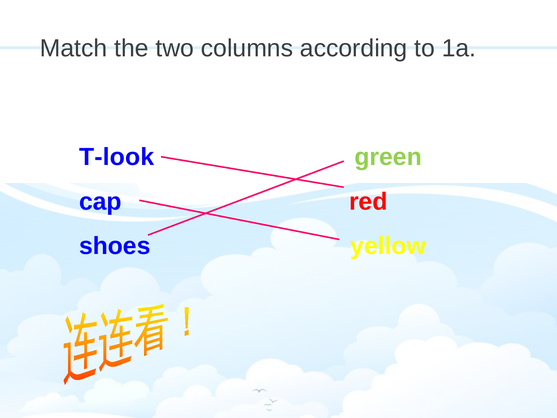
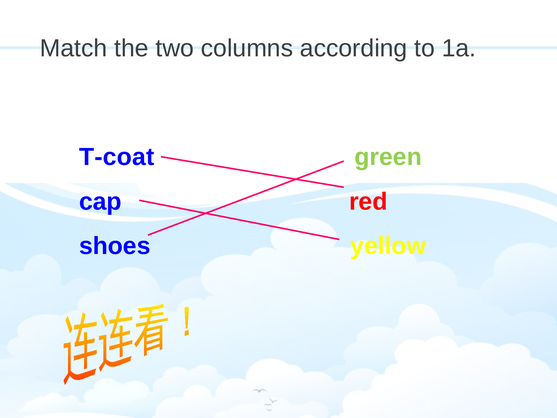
T-look: T-look -> T-coat
